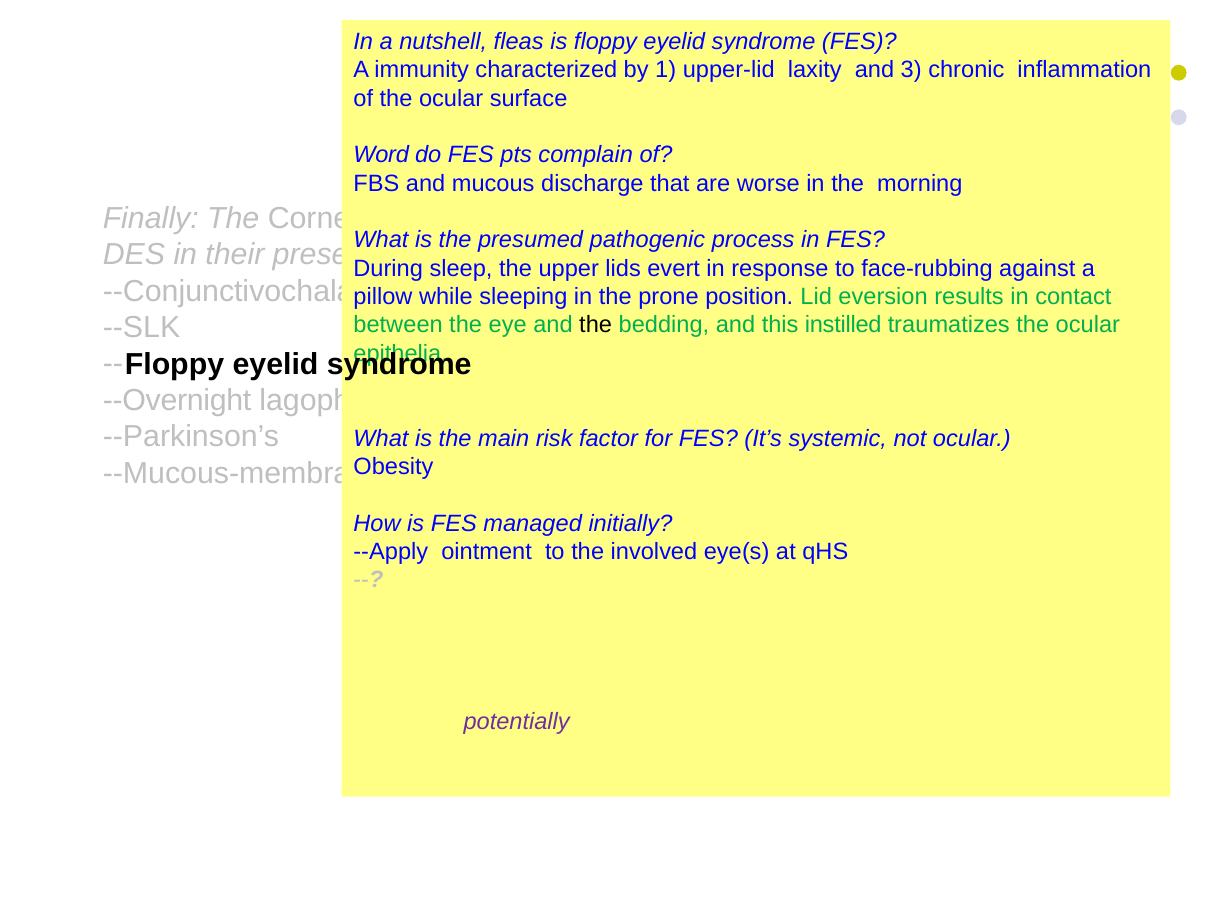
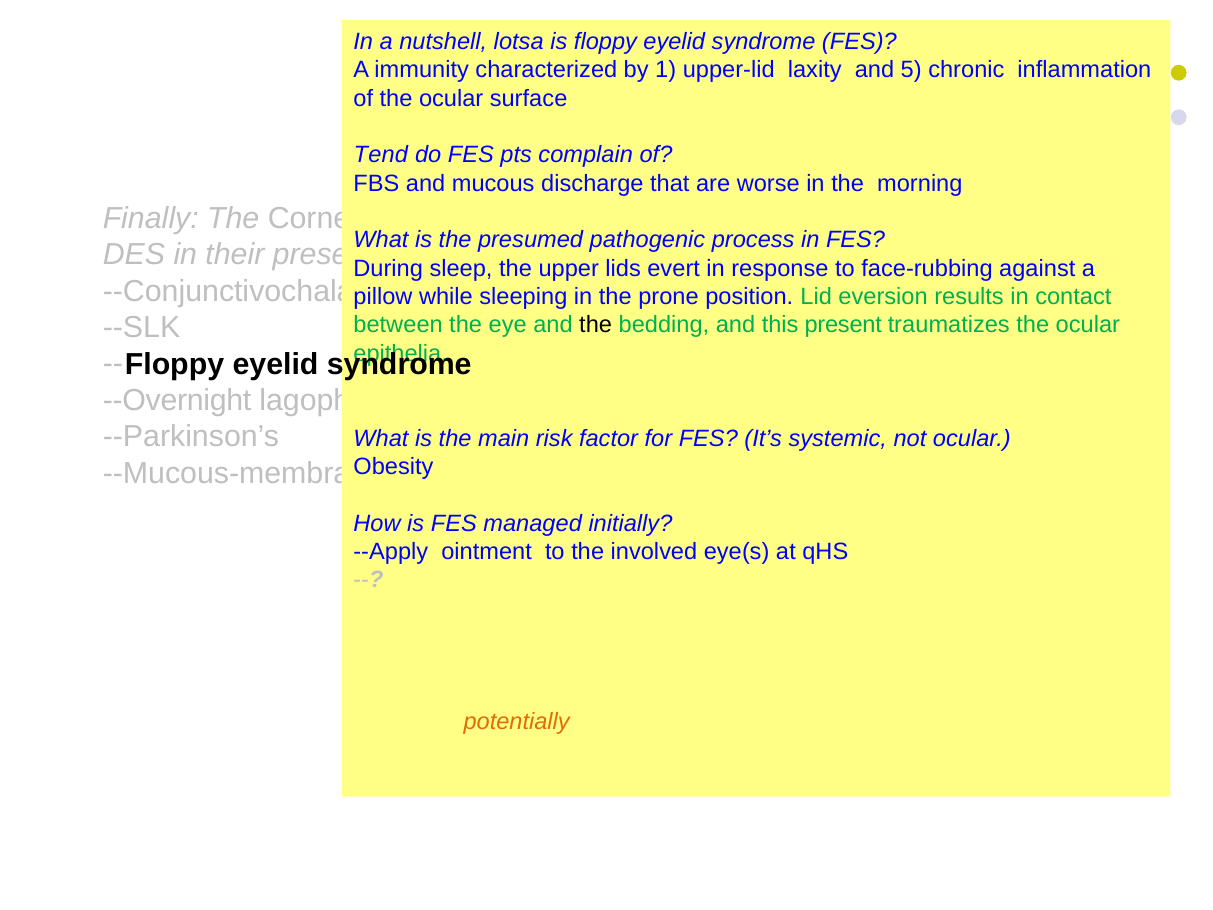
fleas: fleas -> lotsa
3: 3 -> 5
Word: Word -> Tend
instilled: instilled -> present
potentially colour: purple -> orange
